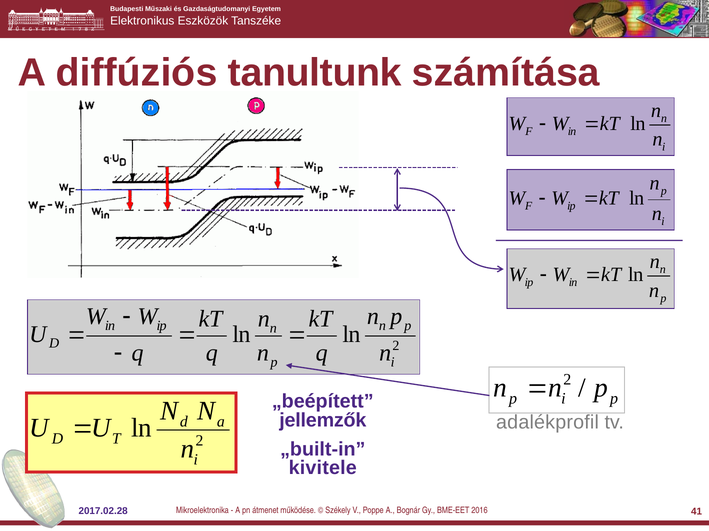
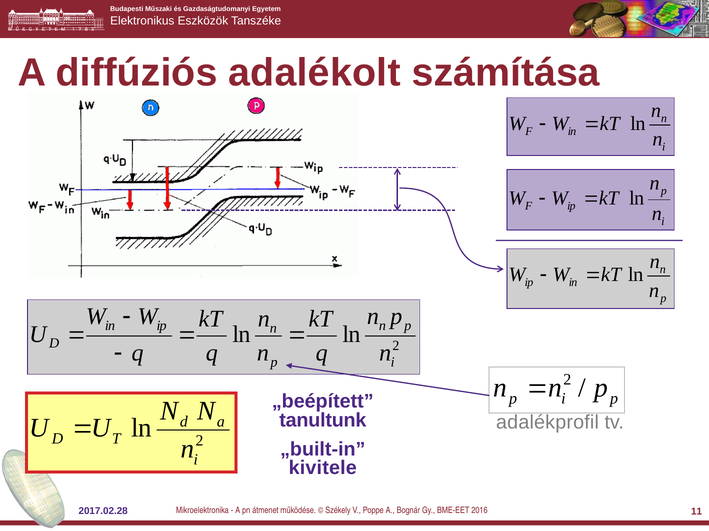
tanultunk: tanultunk -> adalékolt
jellemzők: jellemzők -> tanultunk
41: 41 -> 11
